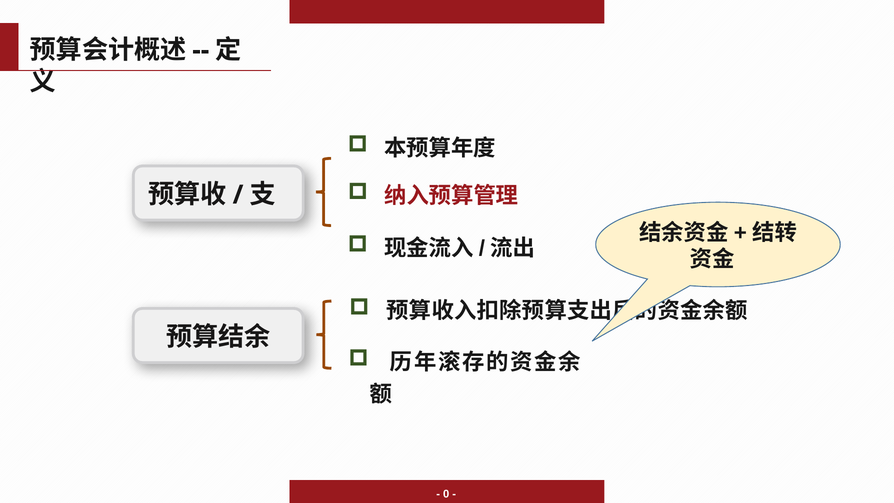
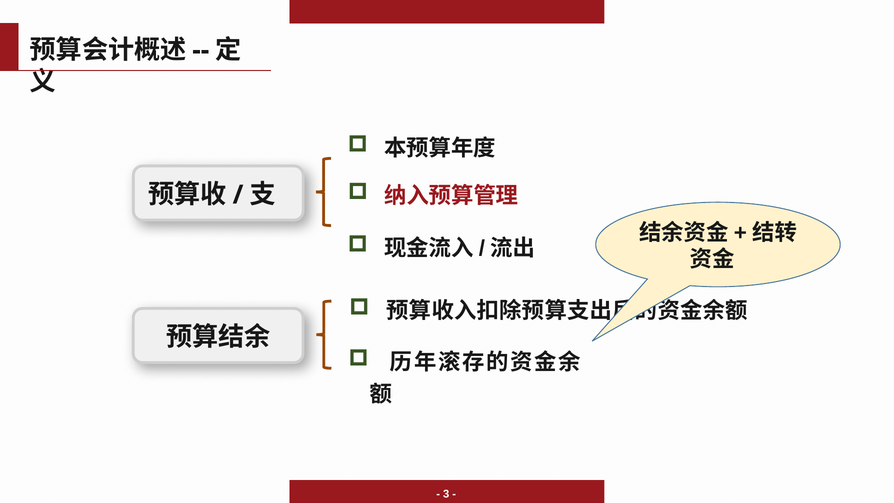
0: 0 -> 3
